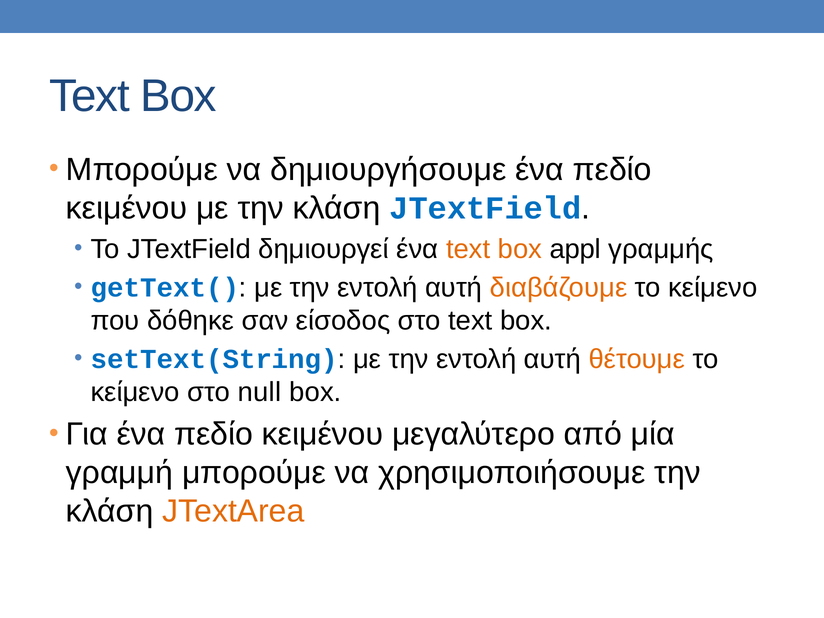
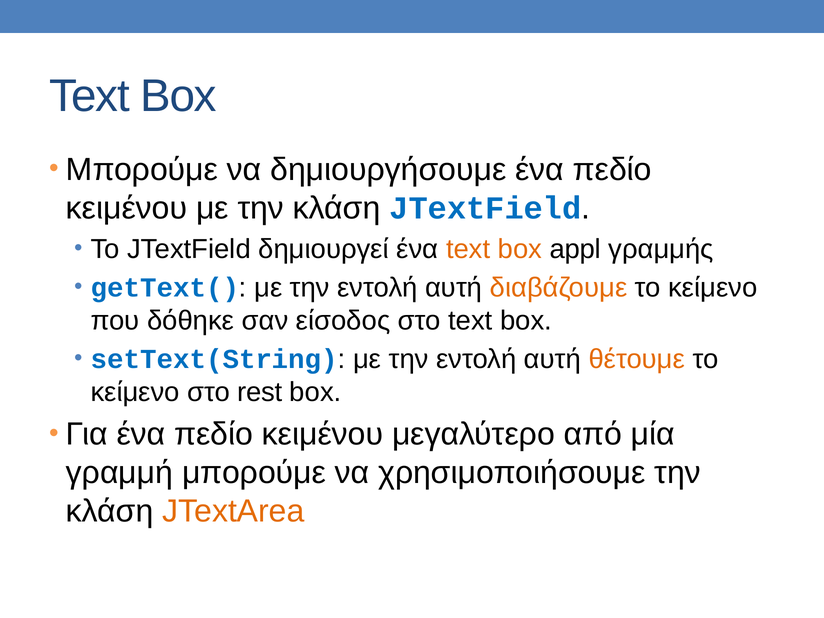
null: null -> rest
